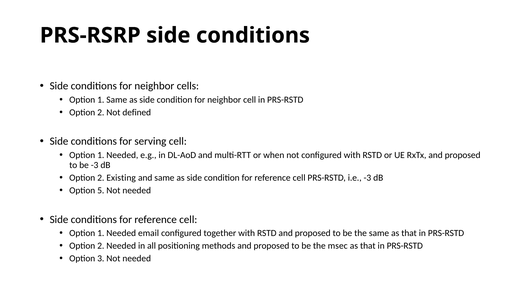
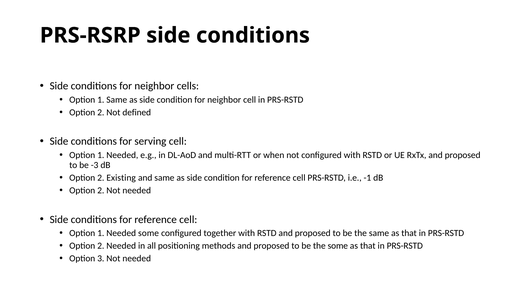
i.e -3: -3 -> -1
5 at (101, 191): 5 -> 2
Needed email: email -> some
the msec: msec -> some
